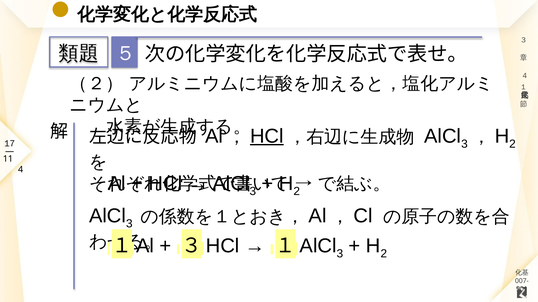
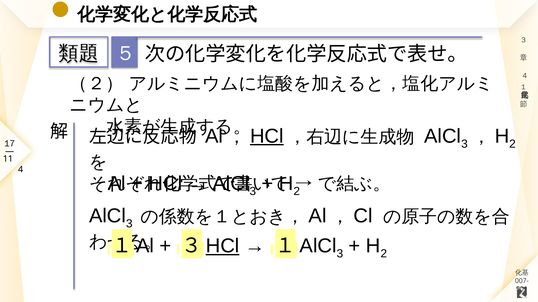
HCl at (223, 246) underline: none -> present
